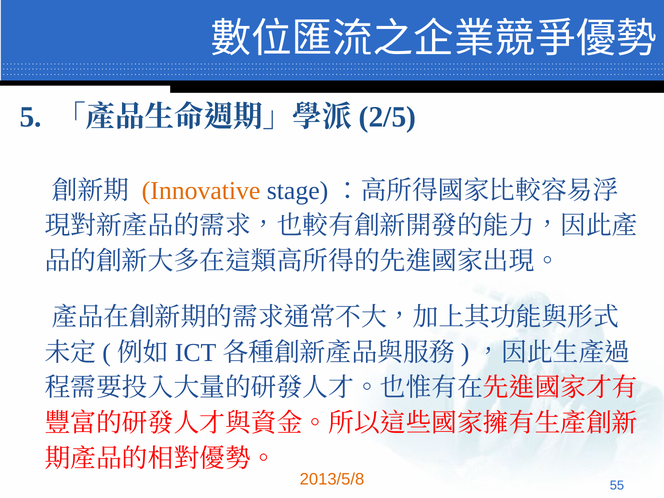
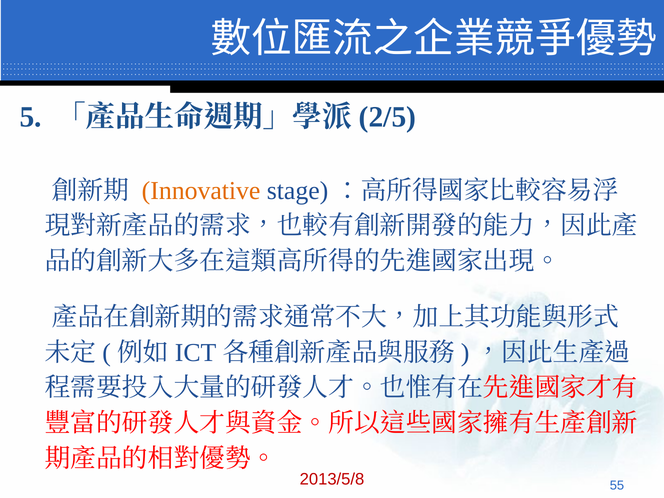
2013/5/8 colour: orange -> red
